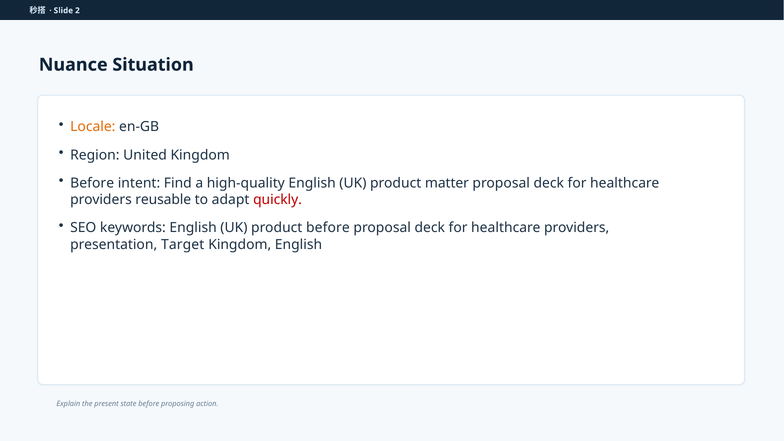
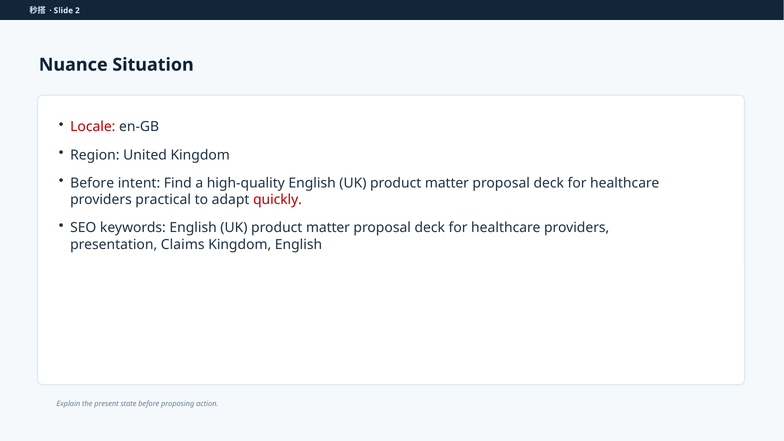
Locale colour: orange -> red
reusable: reusable -> practical
before at (328, 228): before -> matter
Target: Target -> Claims
